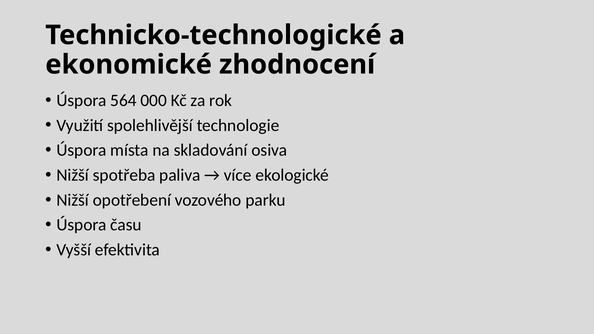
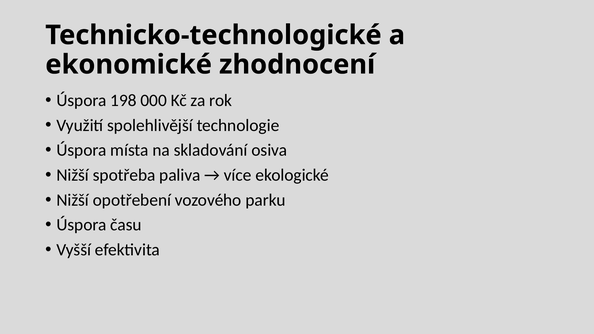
564: 564 -> 198
